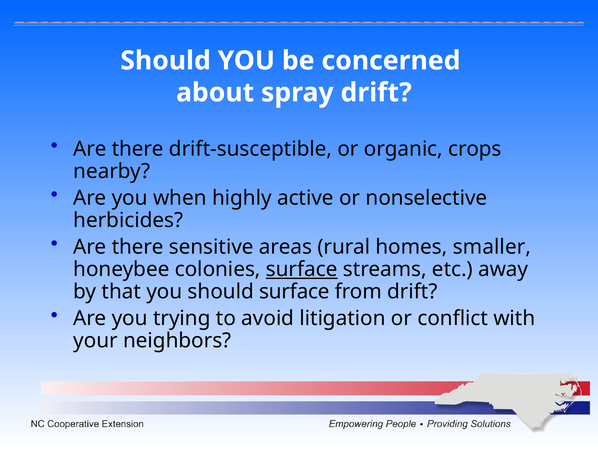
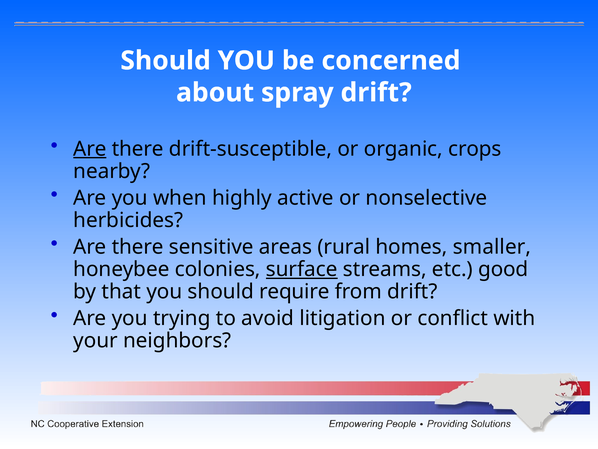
Are at (90, 149) underline: none -> present
away: away -> good
should surface: surface -> require
